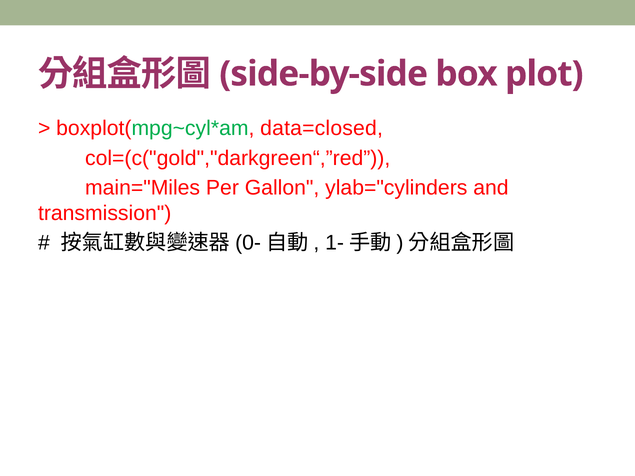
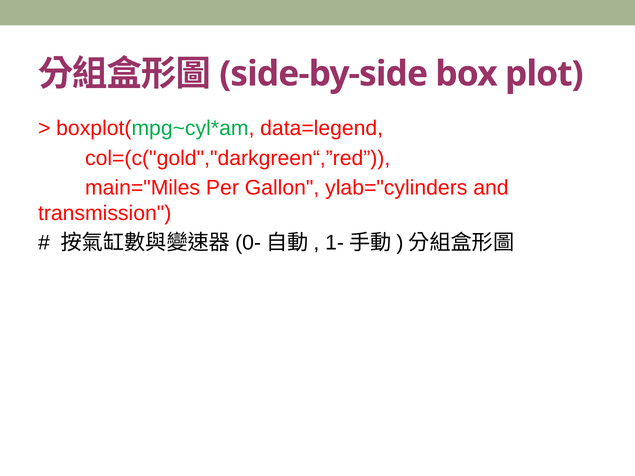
data=closed: data=closed -> data=legend
